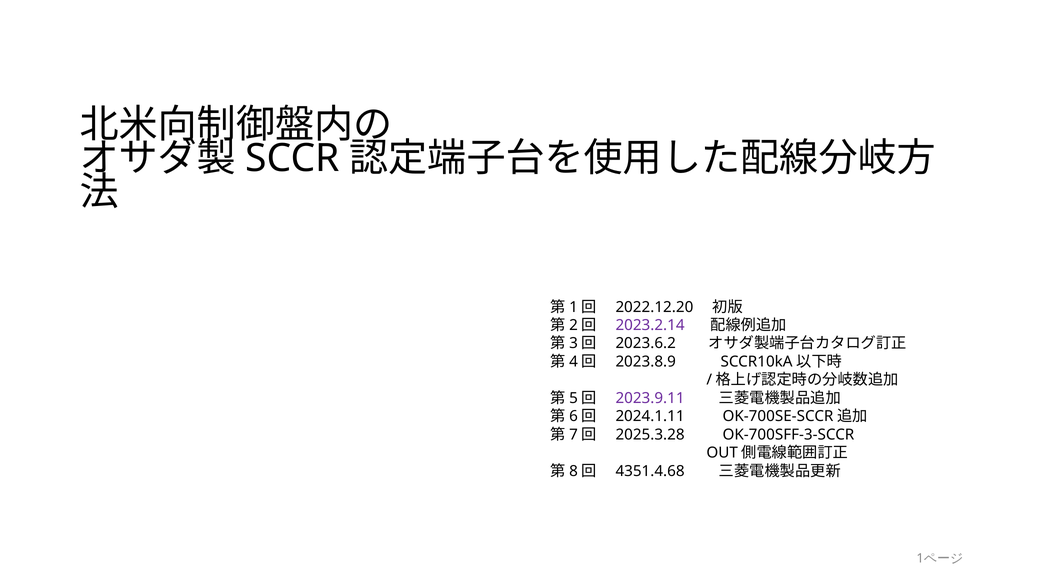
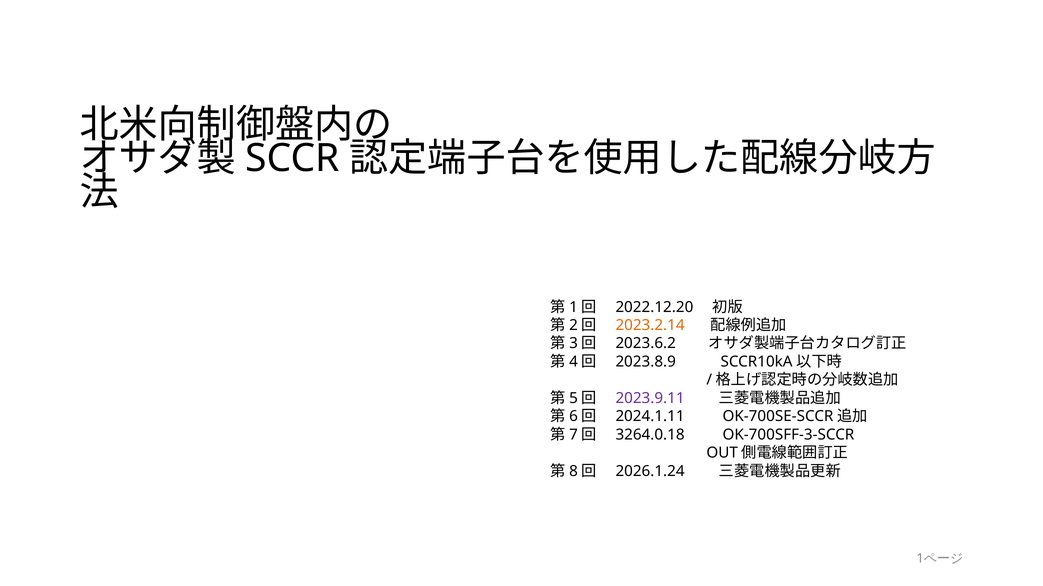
2023.2.14 colour: purple -> orange
2025.3.28: 2025.3.28 -> 3264.0.18
4351.4.68: 4351.4.68 -> 2026.1.24
